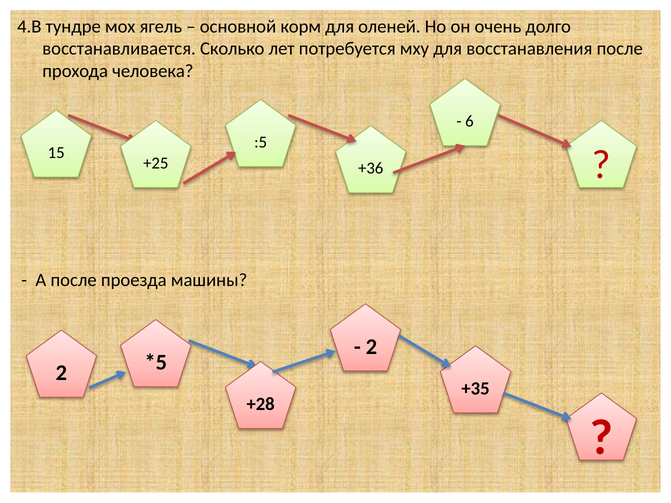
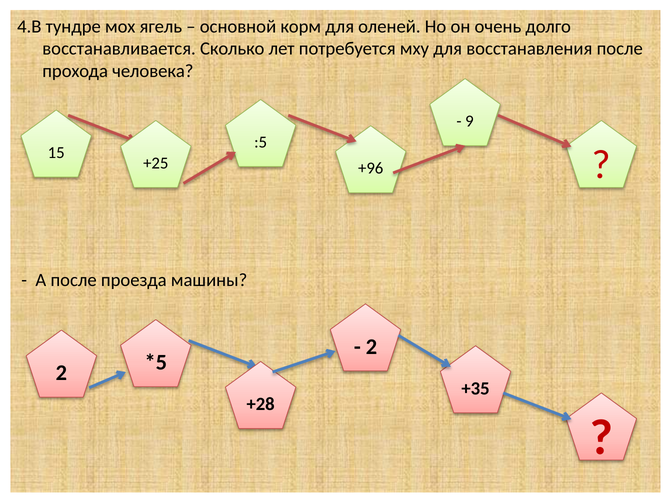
6: 6 -> 9
+36: +36 -> +96
